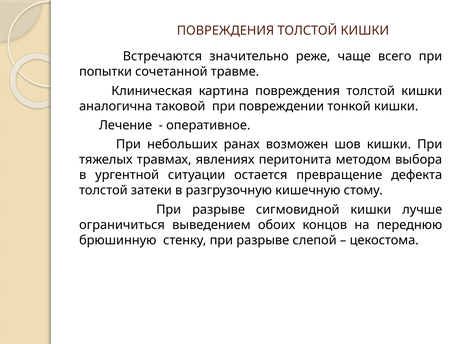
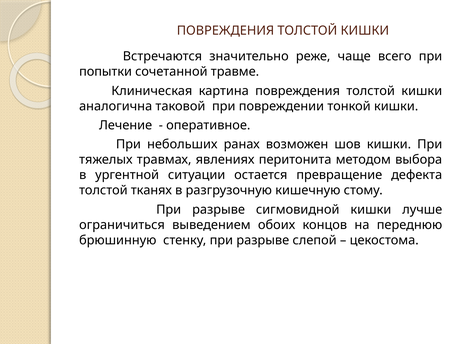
затеки: затеки -> тканях
